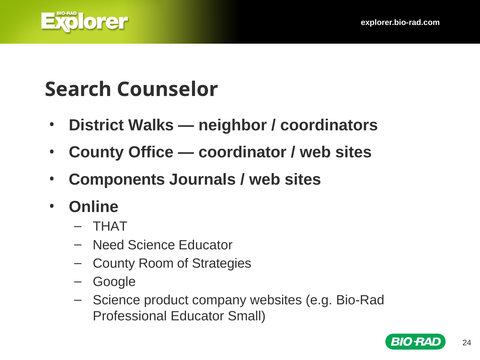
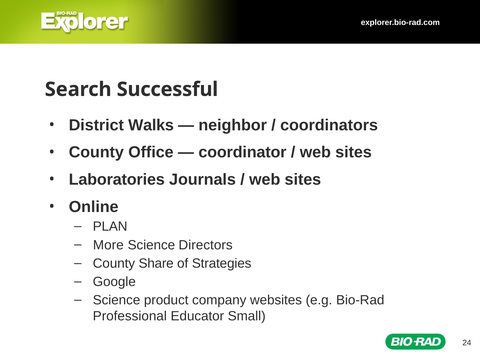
Counselor: Counselor -> Successful
Components: Components -> Laboratories
THAT: THAT -> PLAN
Need: Need -> More
Science Educator: Educator -> Directors
Room: Room -> Share
